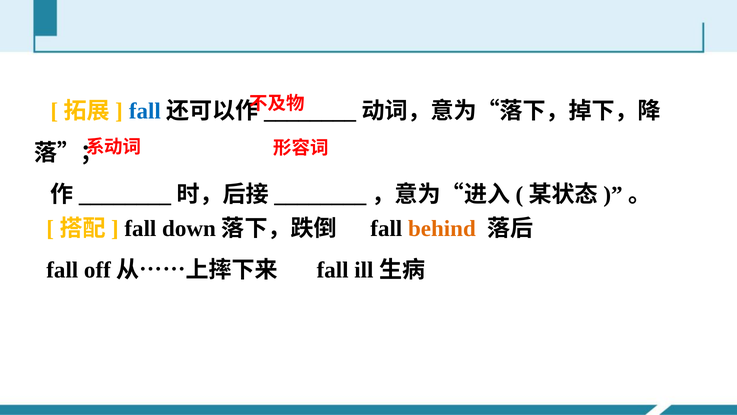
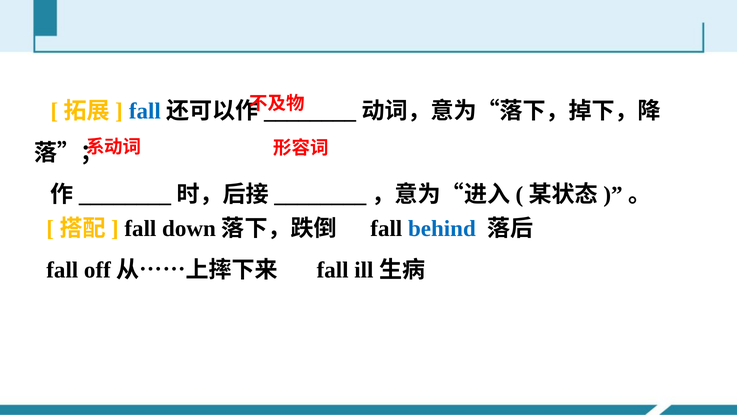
behind colour: orange -> blue
